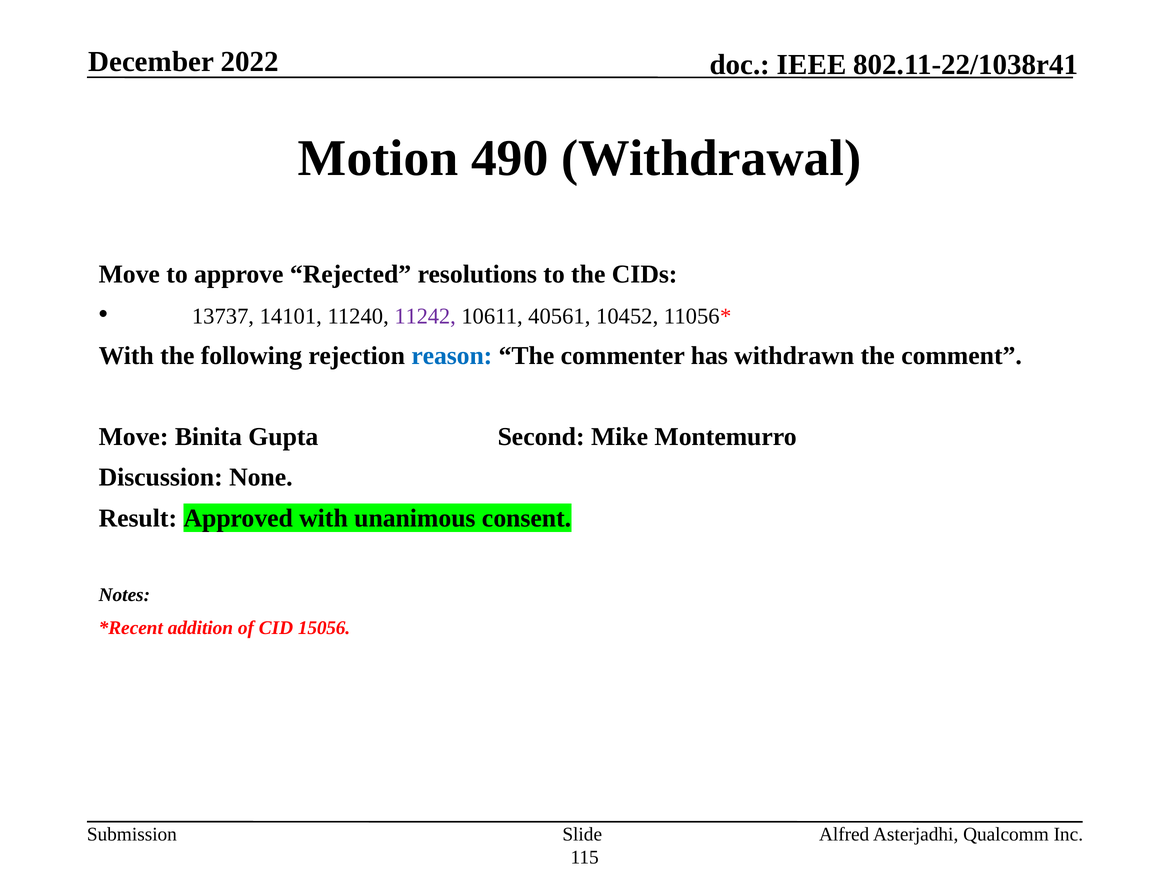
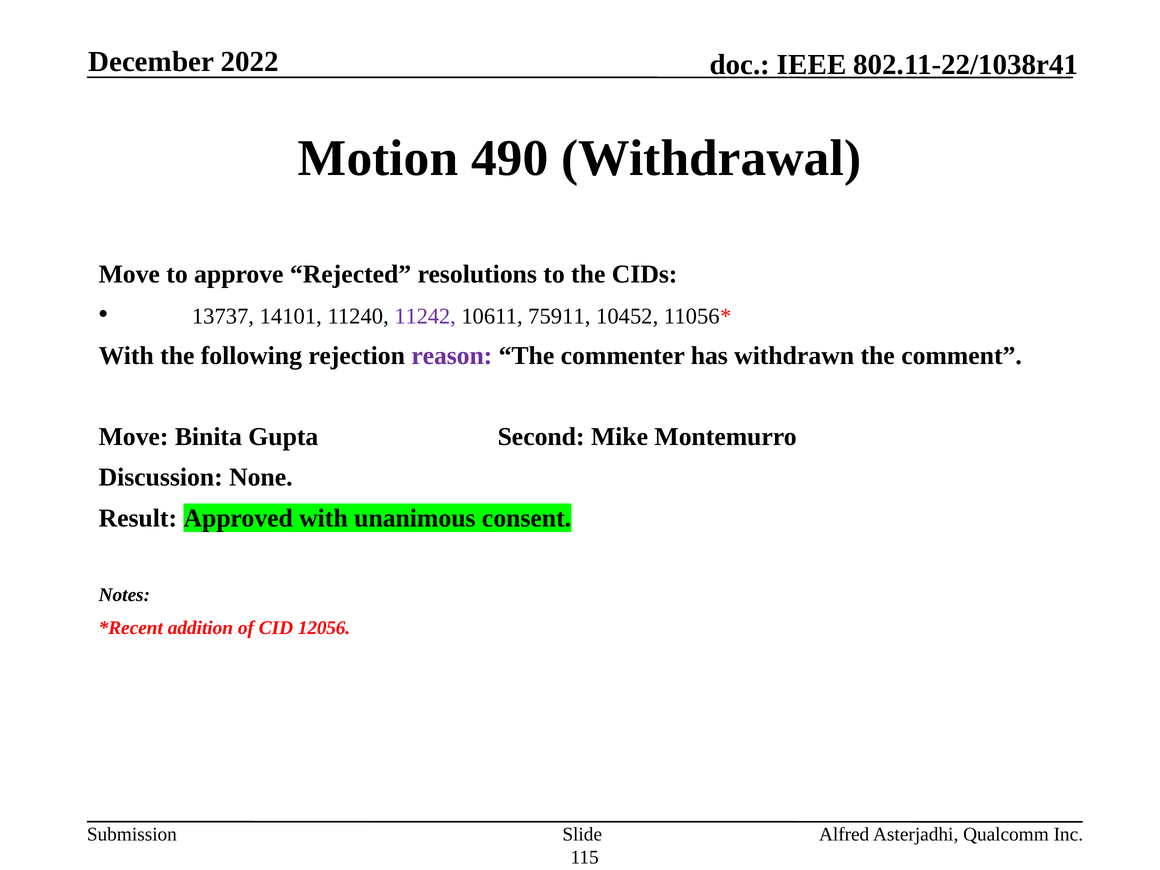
40561: 40561 -> 75911
reason colour: blue -> purple
15056: 15056 -> 12056
